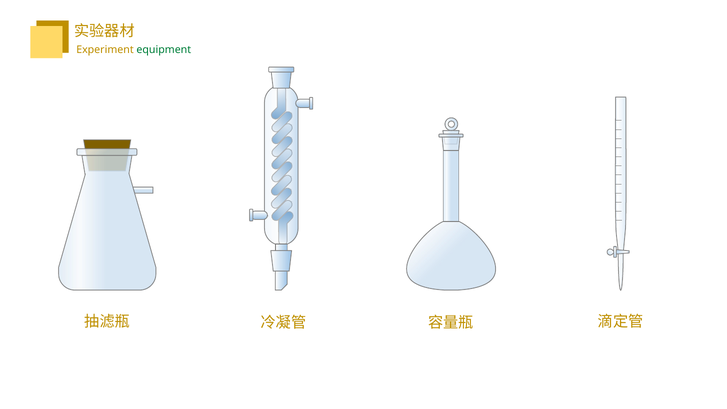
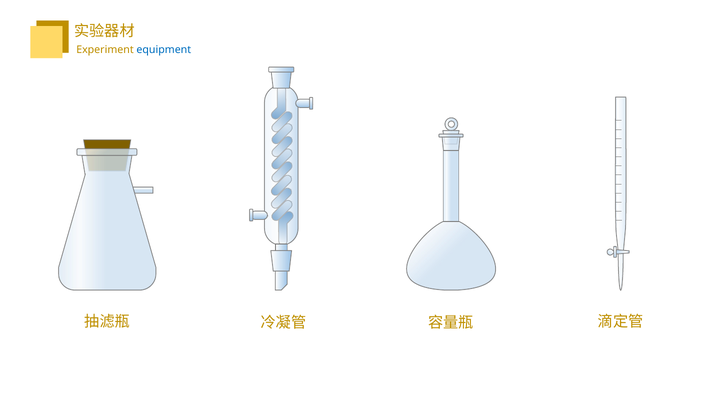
equipment colour: green -> blue
